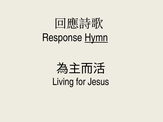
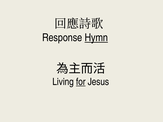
for underline: none -> present
